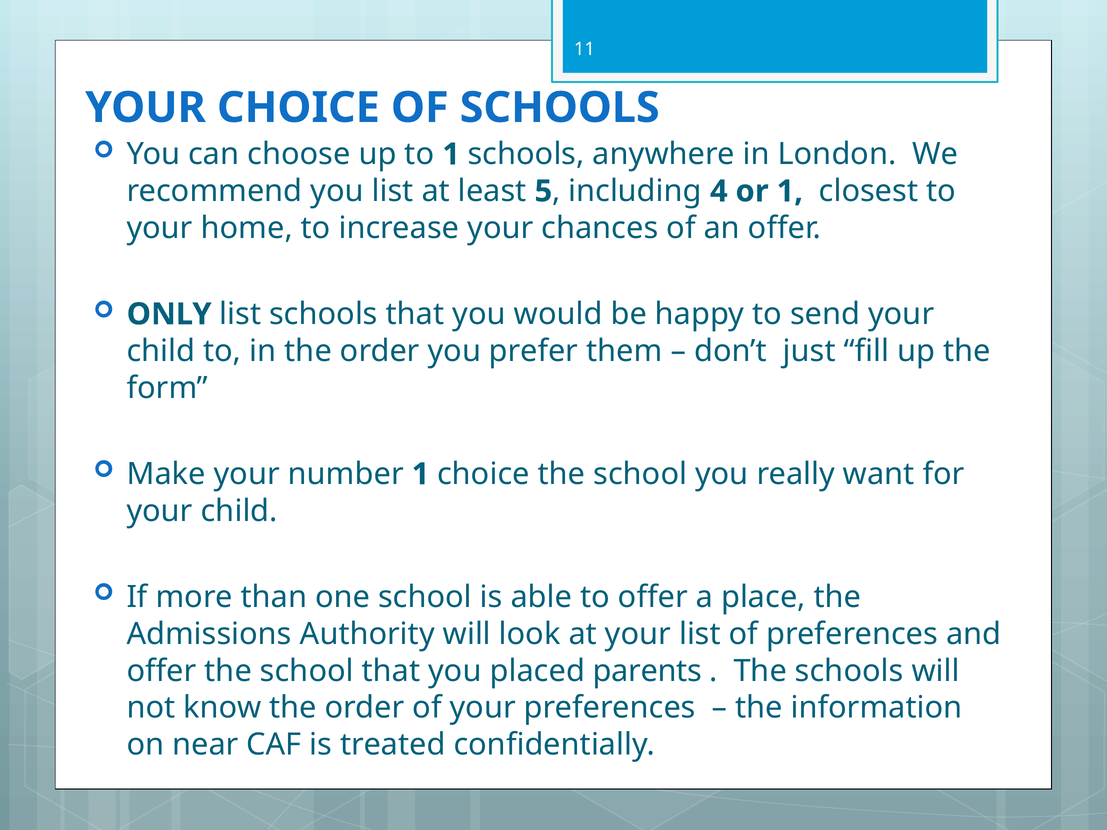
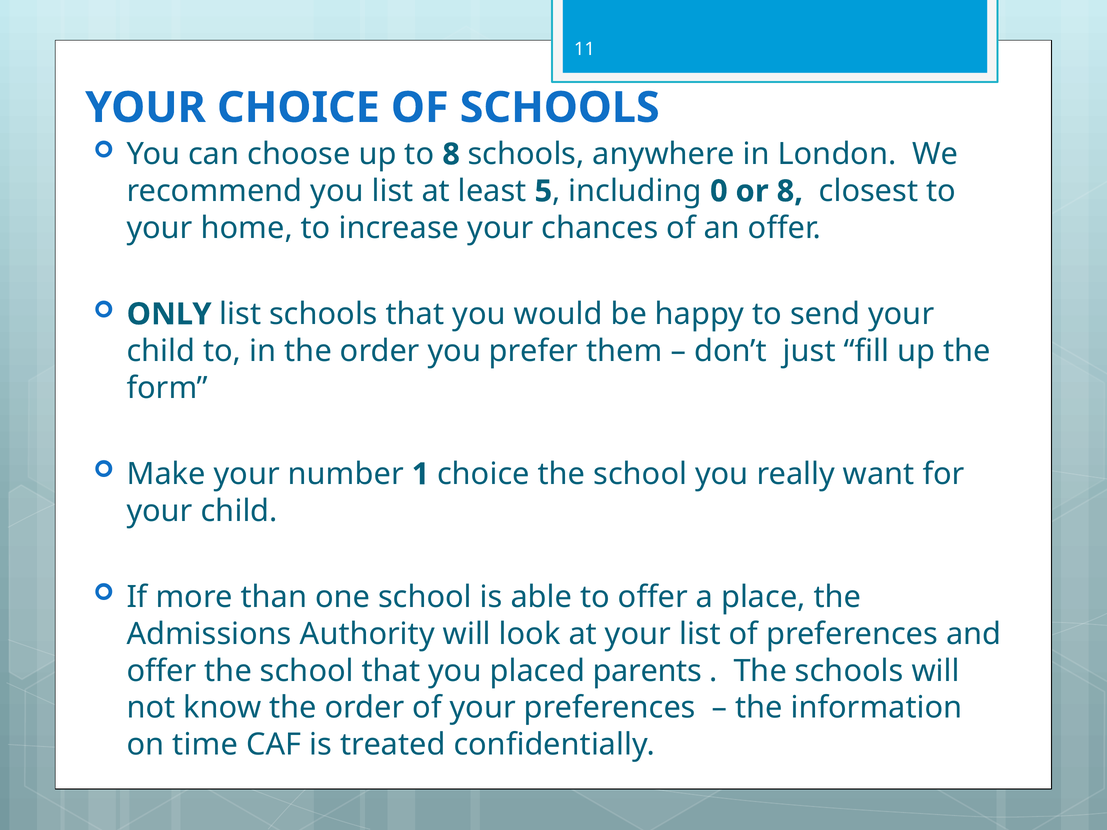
to 1: 1 -> 8
4: 4 -> 0
or 1: 1 -> 8
near: near -> time
